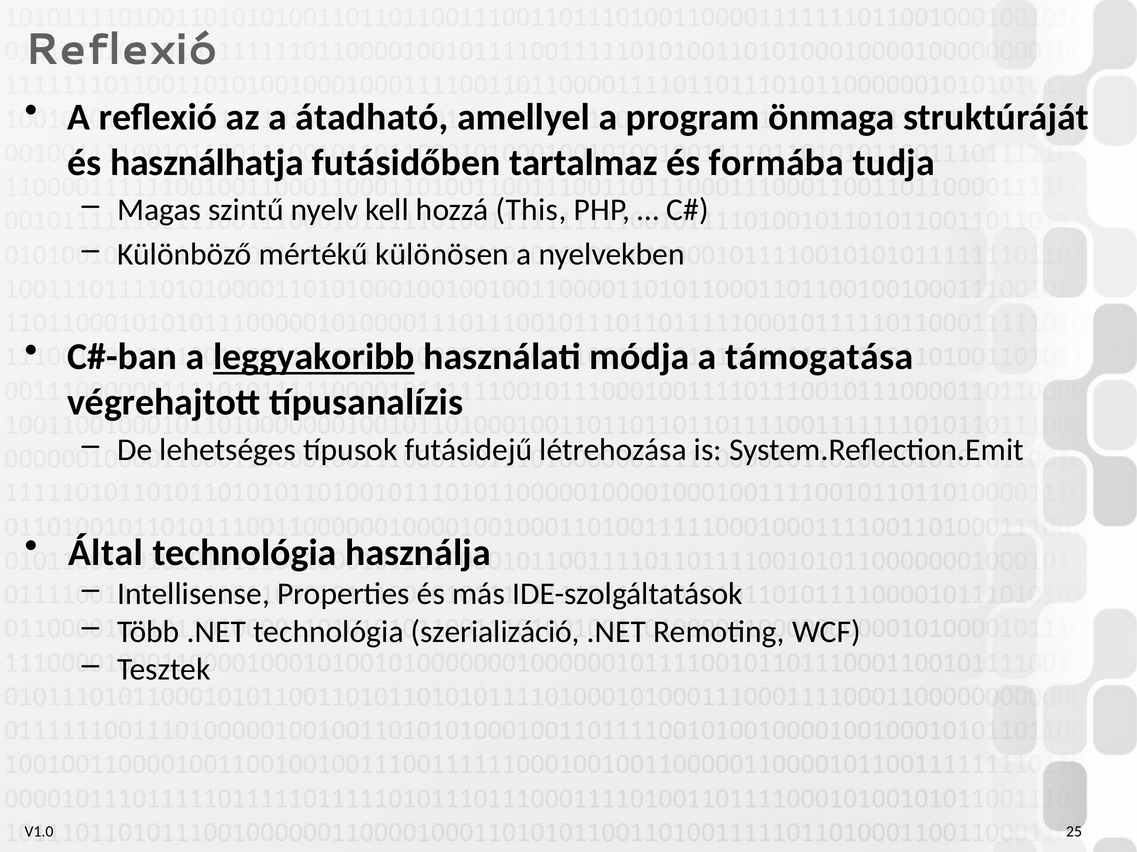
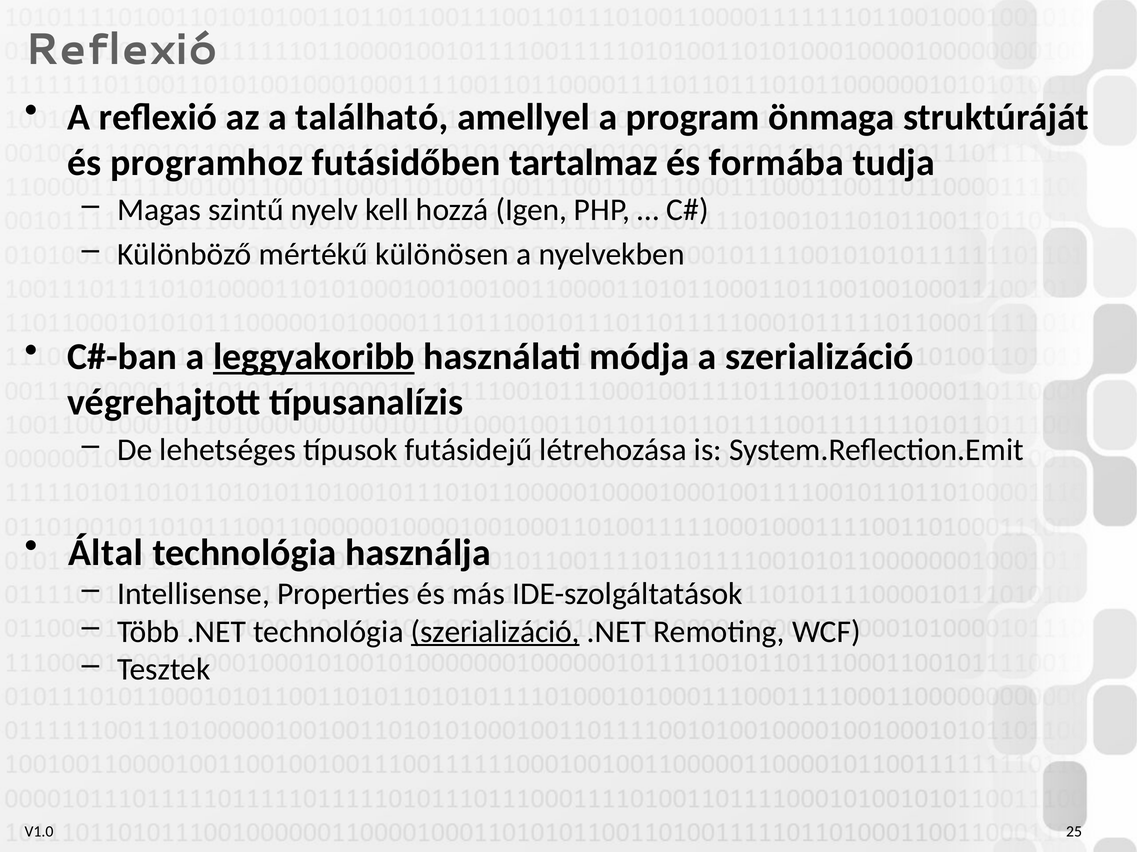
átadható: átadható -> található
használhatja: használhatja -> programhoz
This: This -> Igen
a támogatása: támogatása -> szerializáció
szerializáció at (495, 632) underline: none -> present
